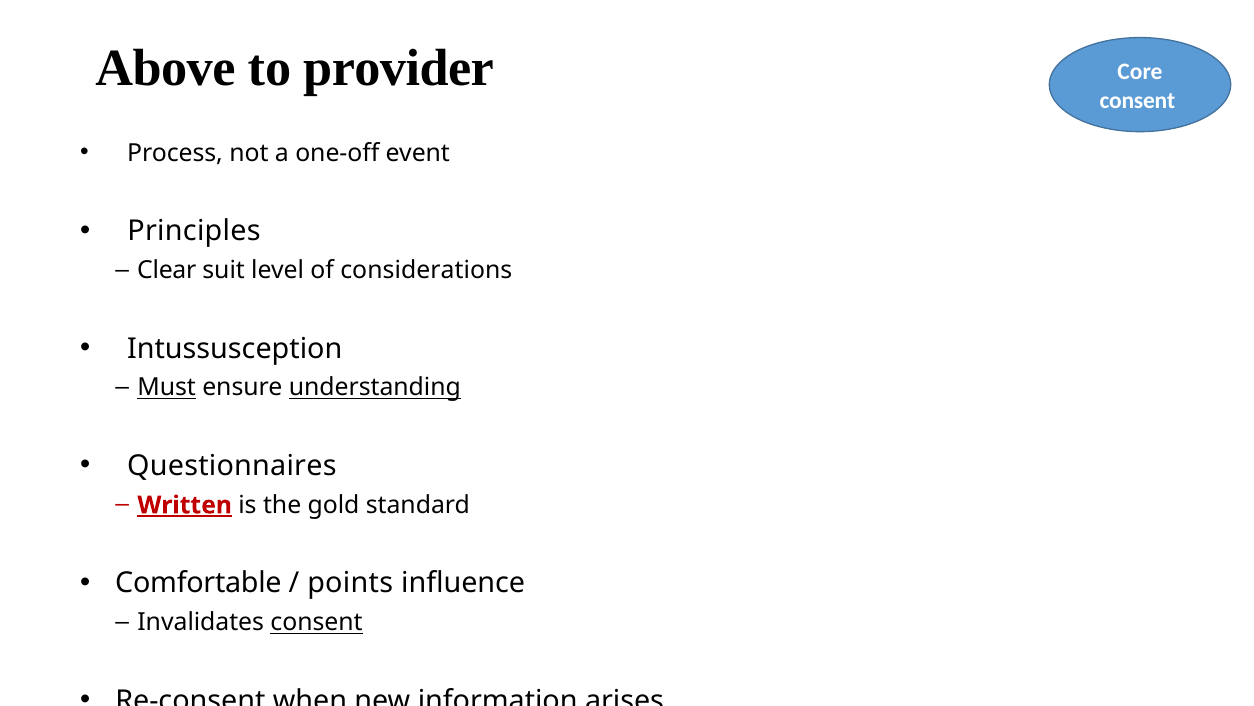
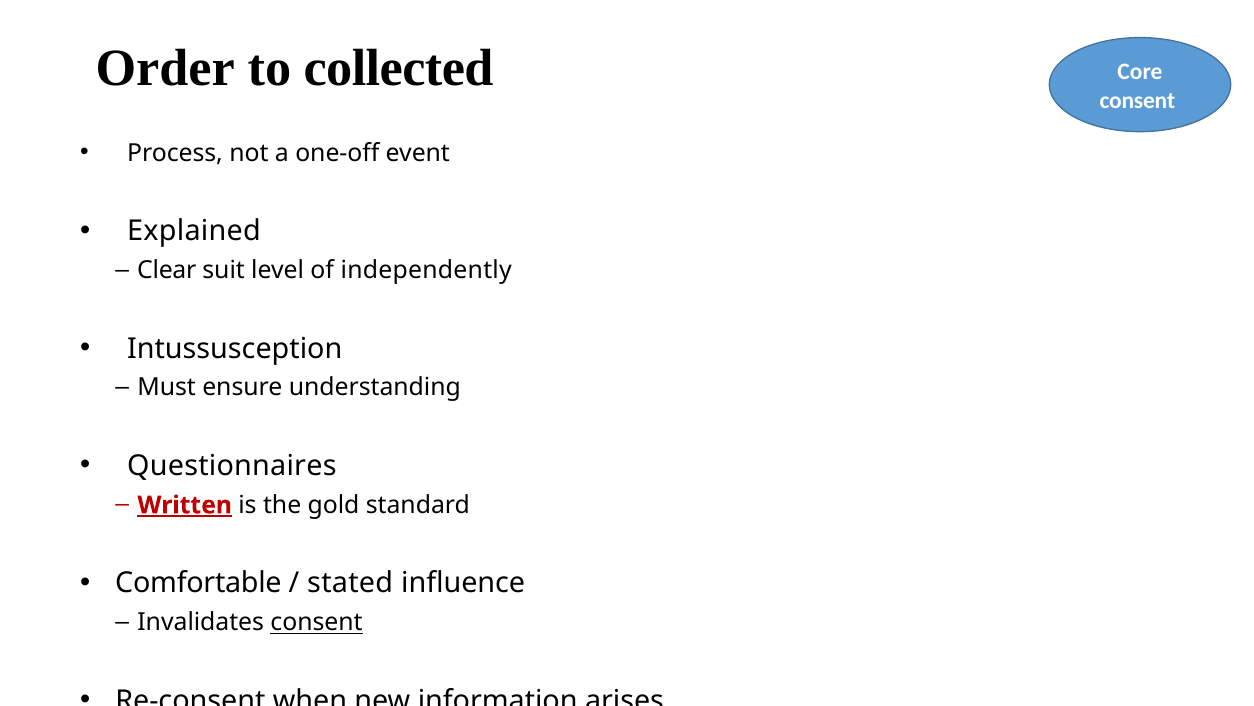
Above: Above -> Order
provider: provider -> collected
Principles: Principles -> Explained
considerations: considerations -> independently
Must underline: present -> none
understanding underline: present -> none
points: points -> stated
